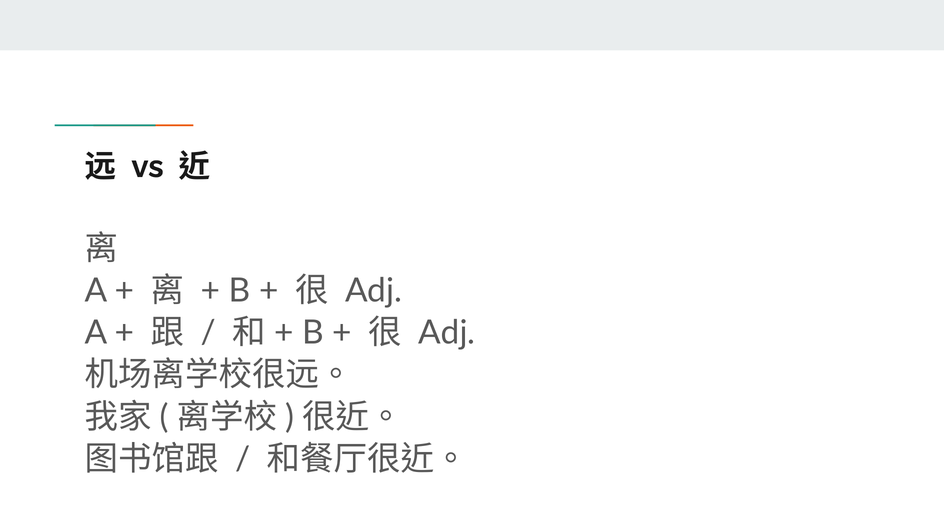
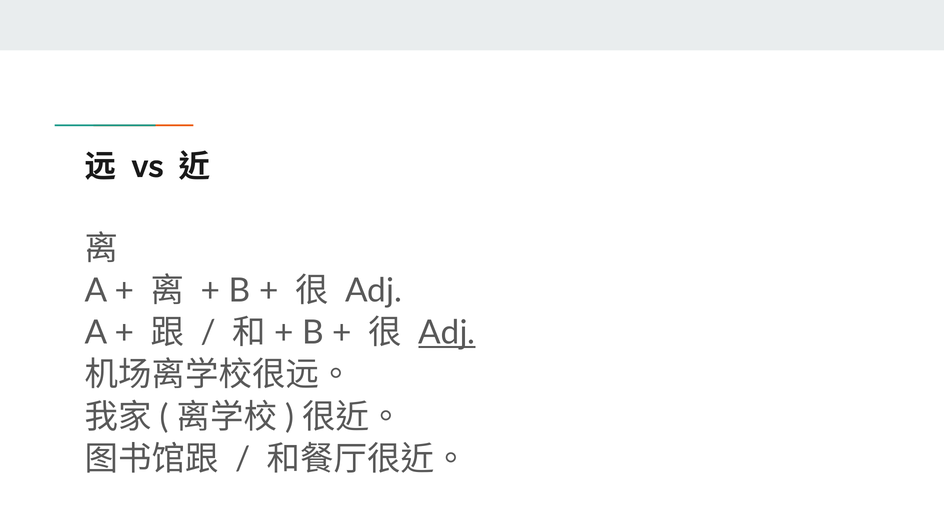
Adj at (447, 333) underline: none -> present
